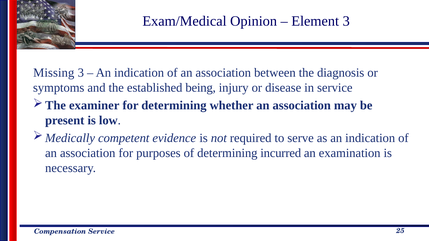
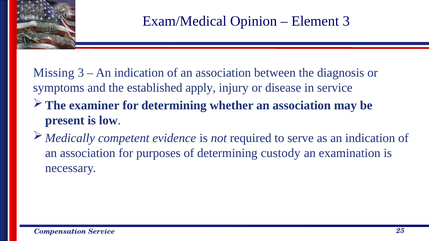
being: being -> apply
incurred: incurred -> custody
